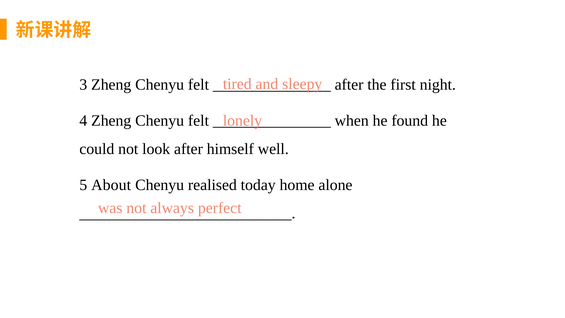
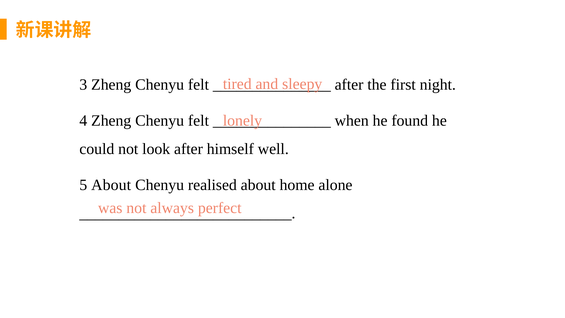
realised today: today -> about
